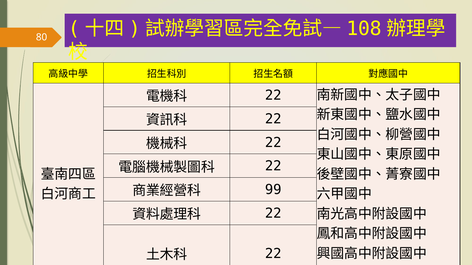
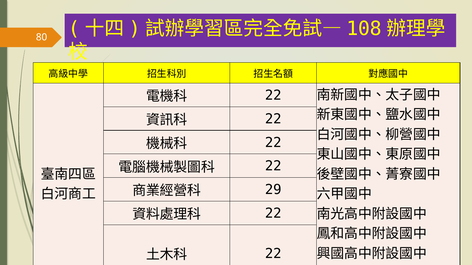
99: 99 -> 29
